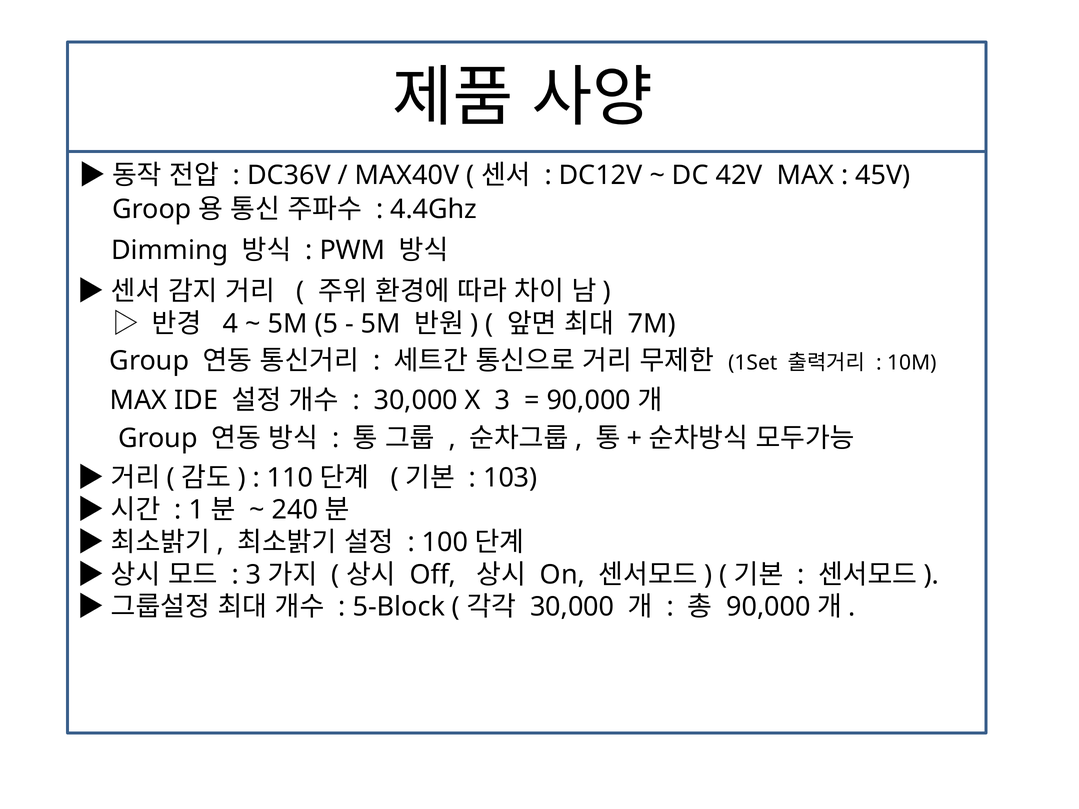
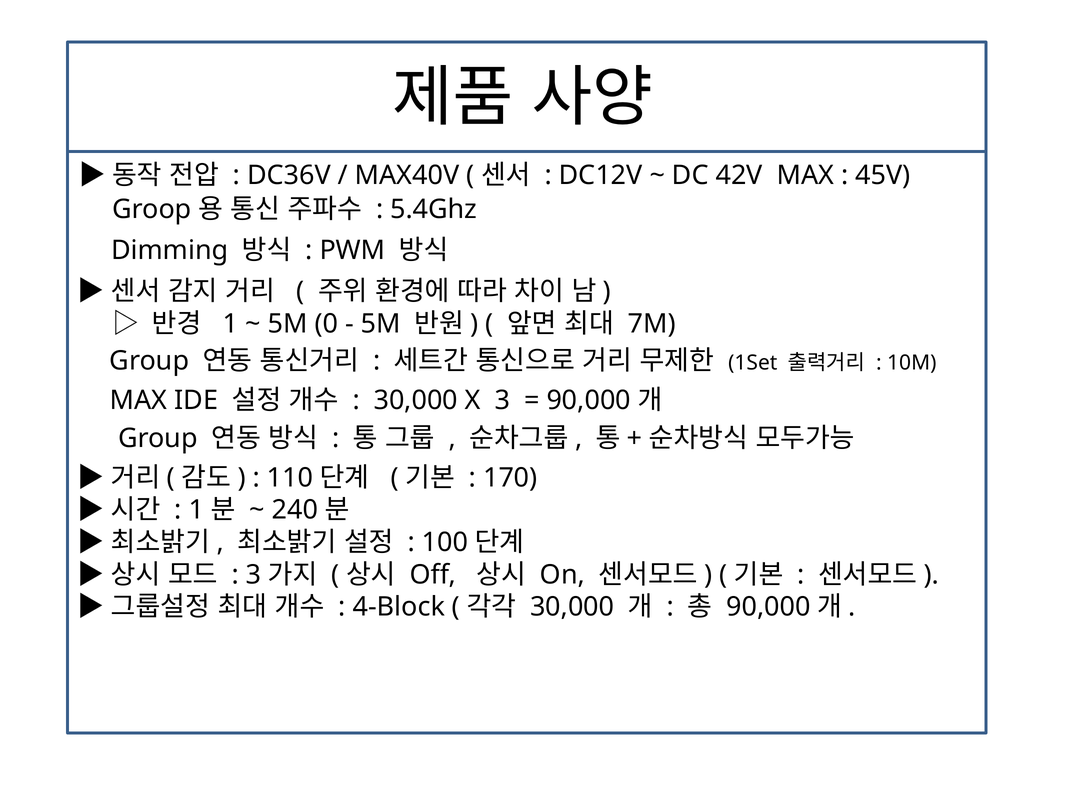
4.4Ghz: 4.4Ghz -> 5.4Ghz
4: 4 -> 1
5: 5 -> 0
103: 103 -> 170
5-Block: 5-Block -> 4-Block
